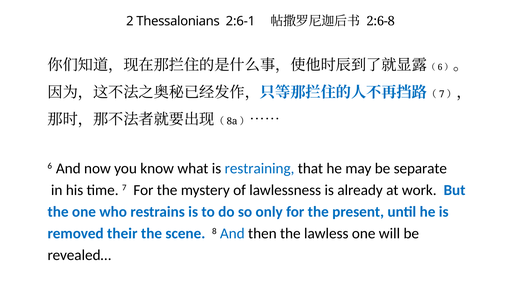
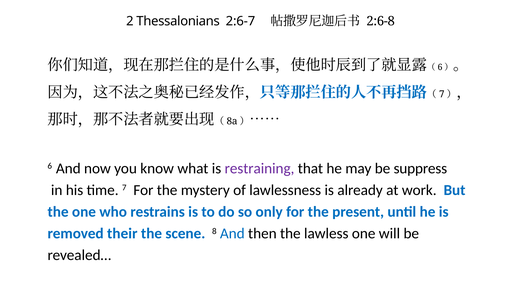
2:6-1: 2:6-1 -> 2:6-7
restraining colour: blue -> purple
separate: separate -> suppress
